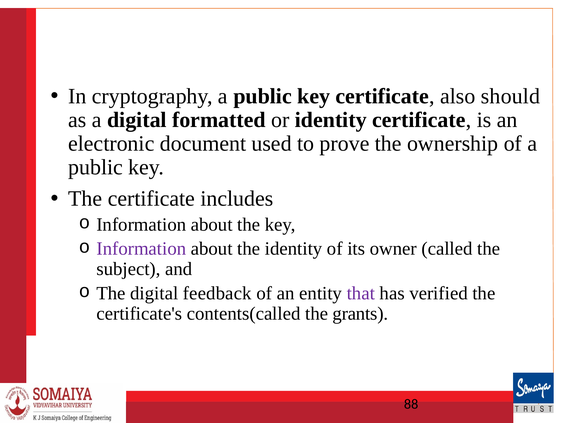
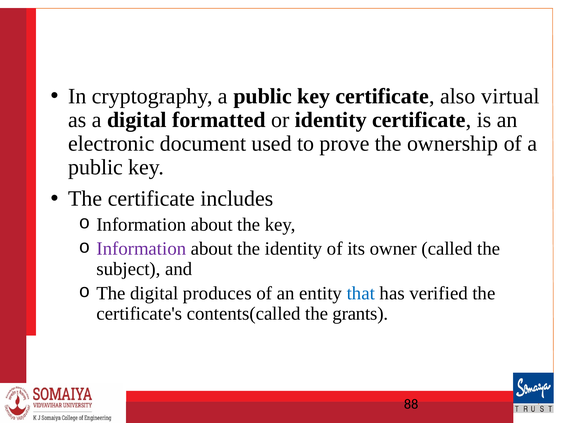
should: should -> virtual
feedback: feedback -> produces
that colour: purple -> blue
